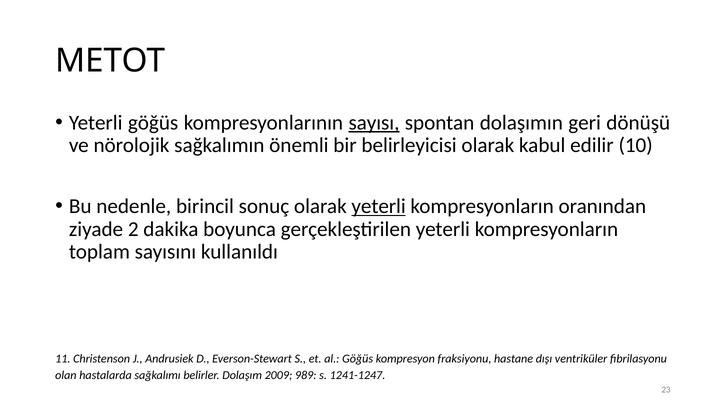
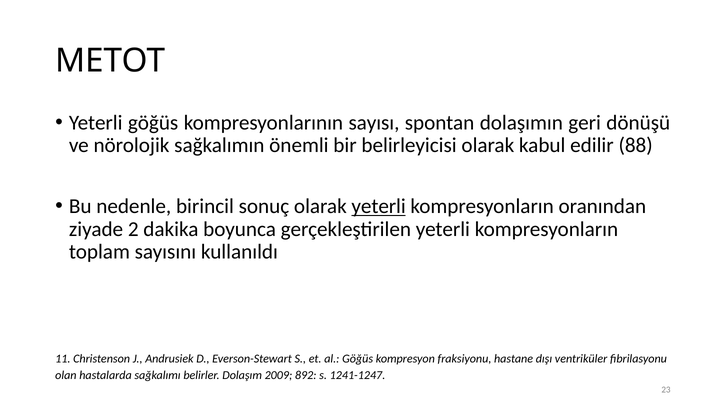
sayısı underline: present -> none
10: 10 -> 88
989: 989 -> 892
